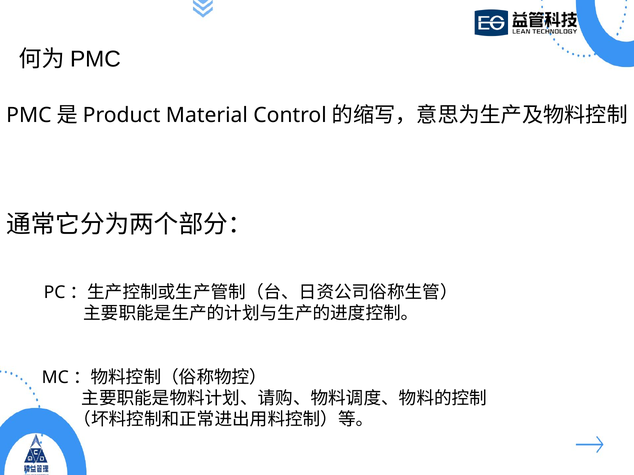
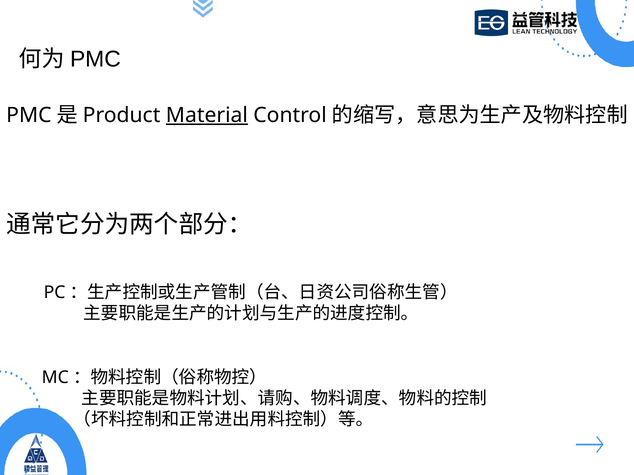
Material underline: none -> present
